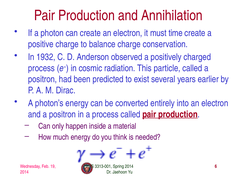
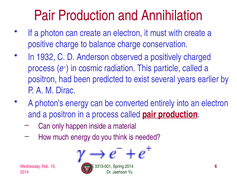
time: time -> with
